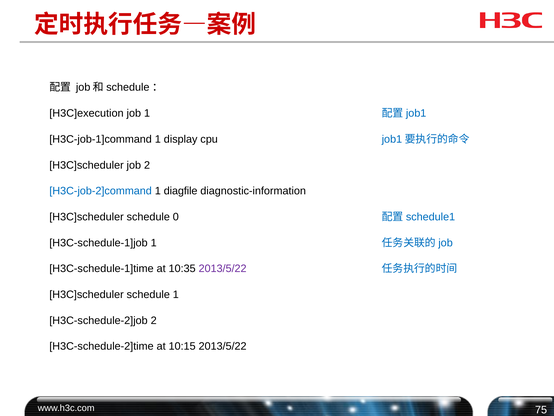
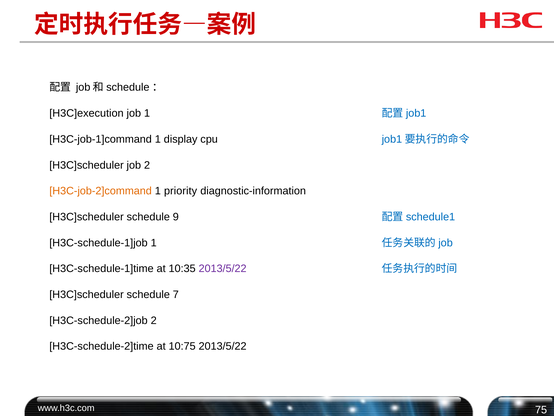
H3C-job-2]command colour: blue -> orange
diagfile: diagfile -> priority
0: 0 -> 9
schedule 1: 1 -> 7
10:15: 10:15 -> 10:75
